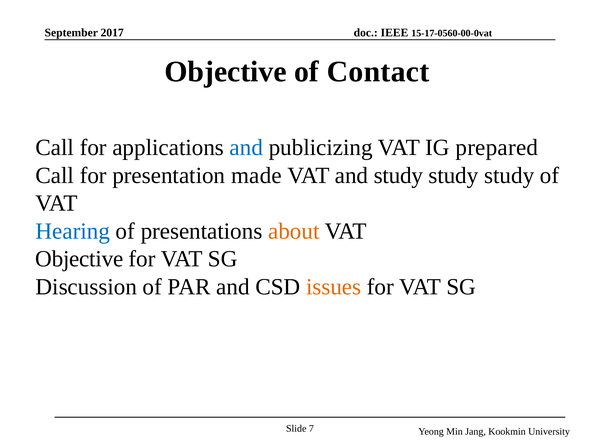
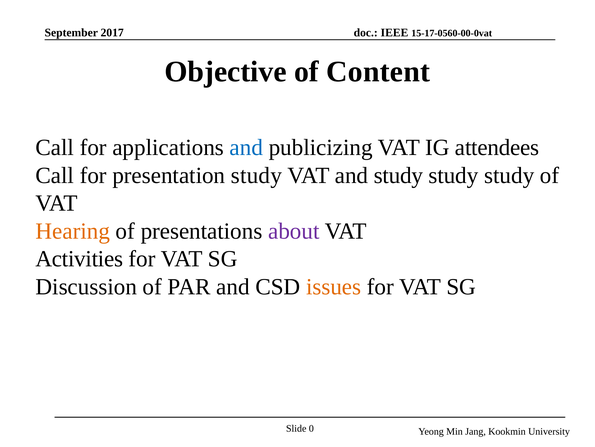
Contact: Contact -> Content
prepared: prepared -> attendees
presentation made: made -> study
Hearing colour: blue -> orange
about colour: orange -> purple
Objective at (79, 258): Objective -> Activities
7: 7 -> 0
